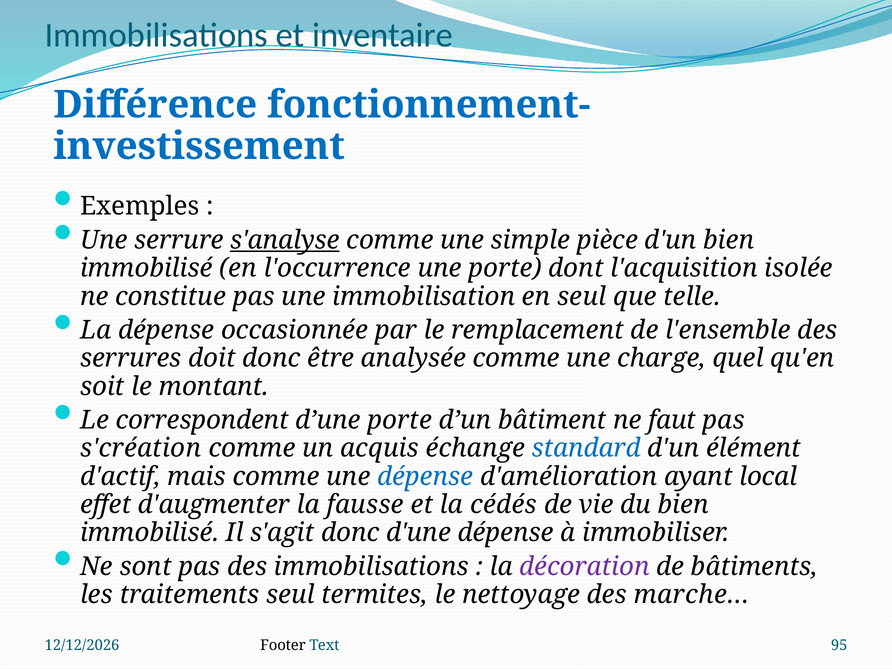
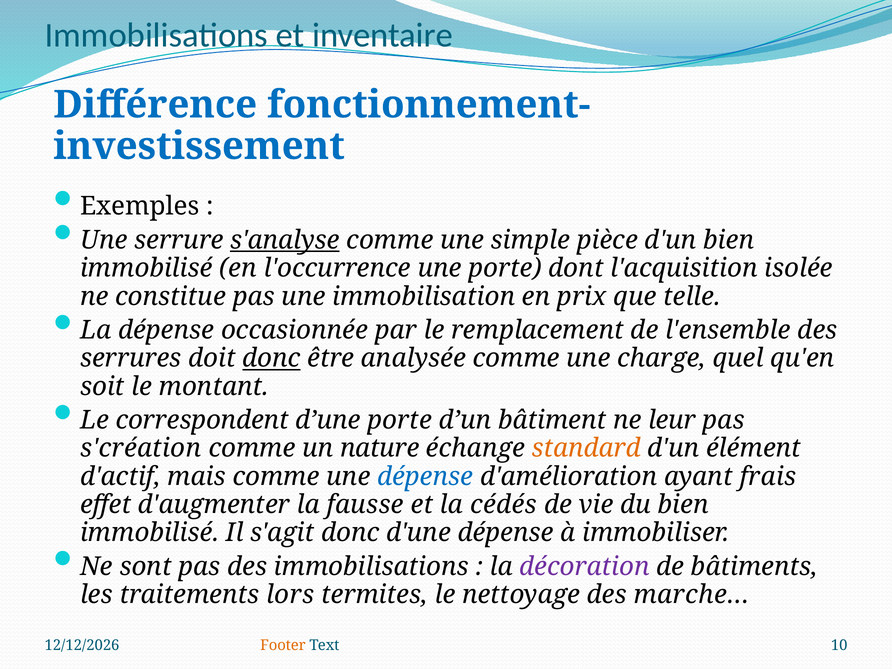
en seul: seul -> prix
donc at (271, 358) underline: none -> present
faut: faut -> leur
acquis: acquis -> nature
standard colour: blue -> orange
local: local -> frais
traitements seul: seul -> lors
Footer colour: black -> orange
95: 95 -> 10
